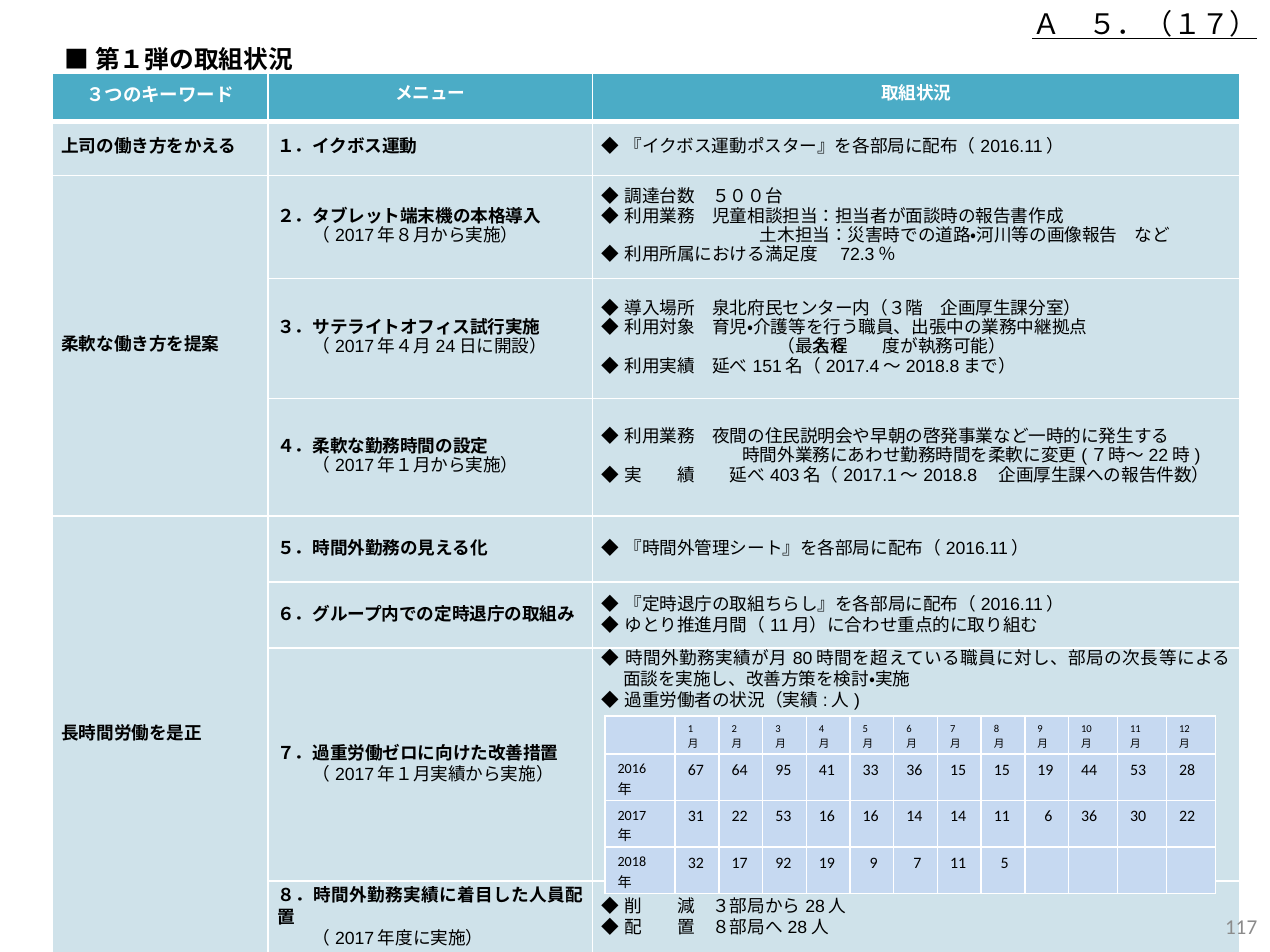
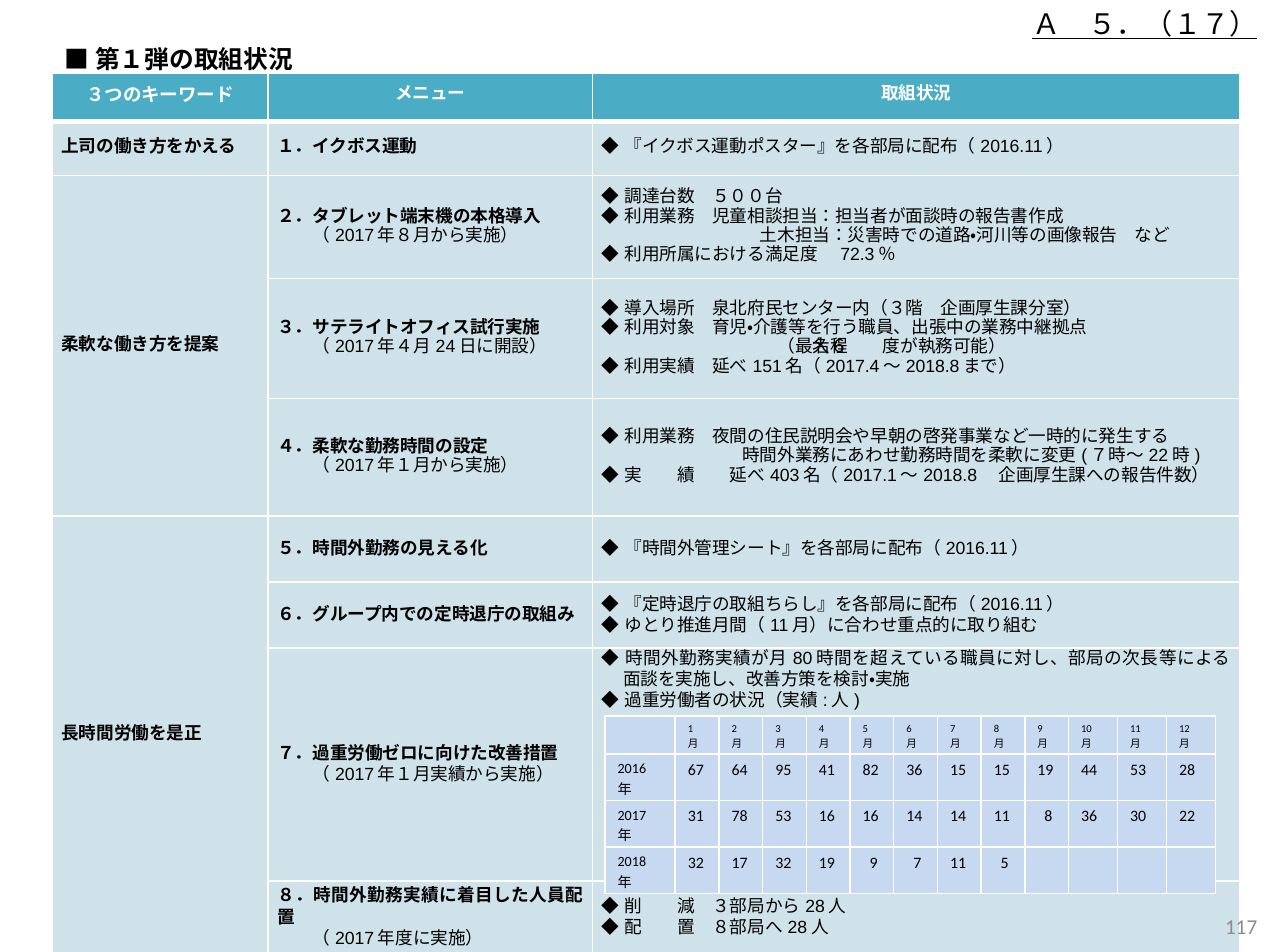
33: 33 -> 82
31 22: 22 -> 78
11 6: 6 -> 8
17 92: 92 -> 32
